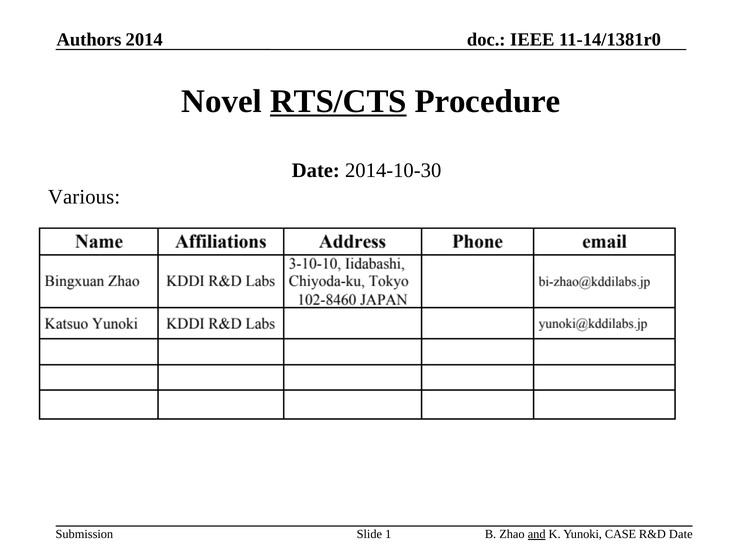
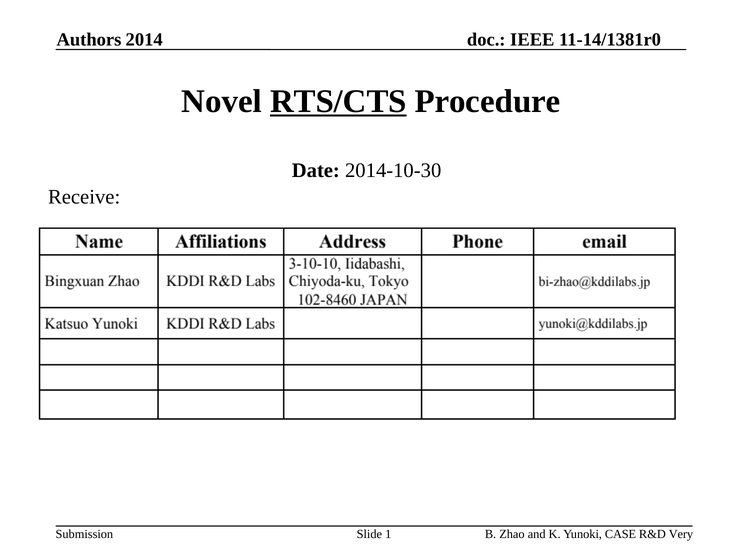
Various: Various -> Receive
and underline: present -> none
R&D Date: Date -> Very
